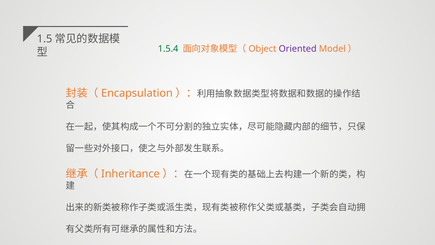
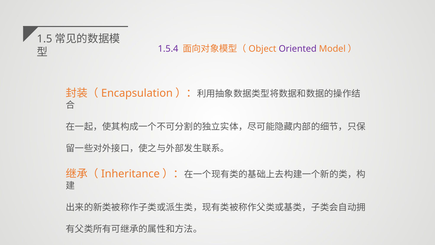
1.5.4 colour: green -> purple
